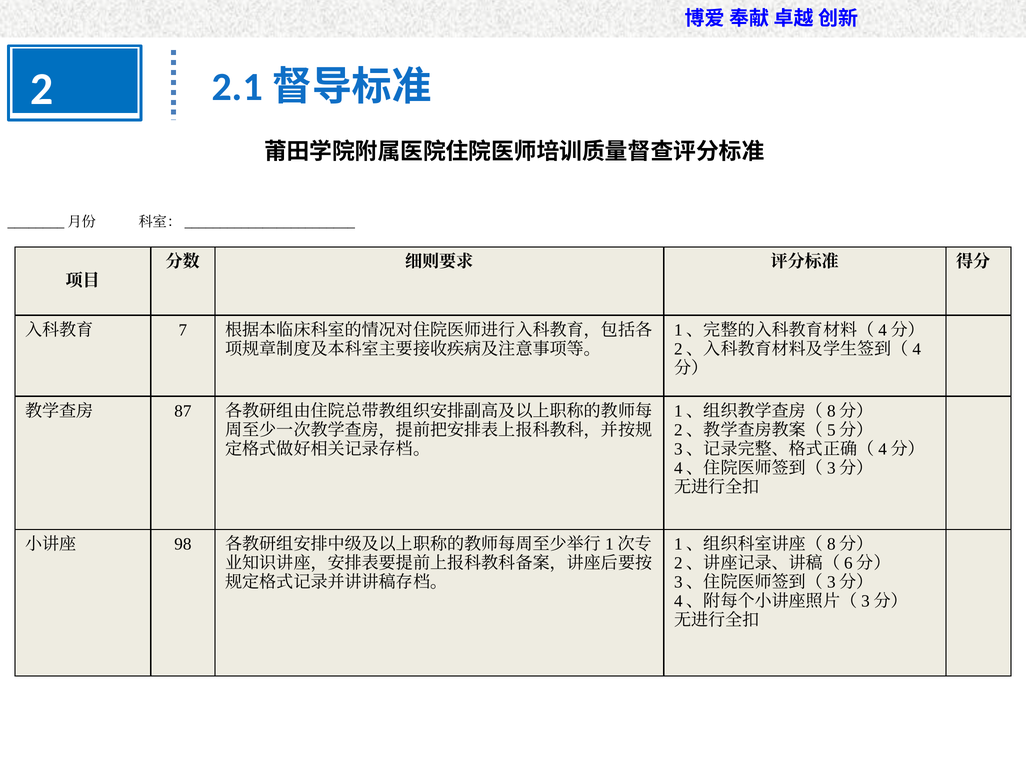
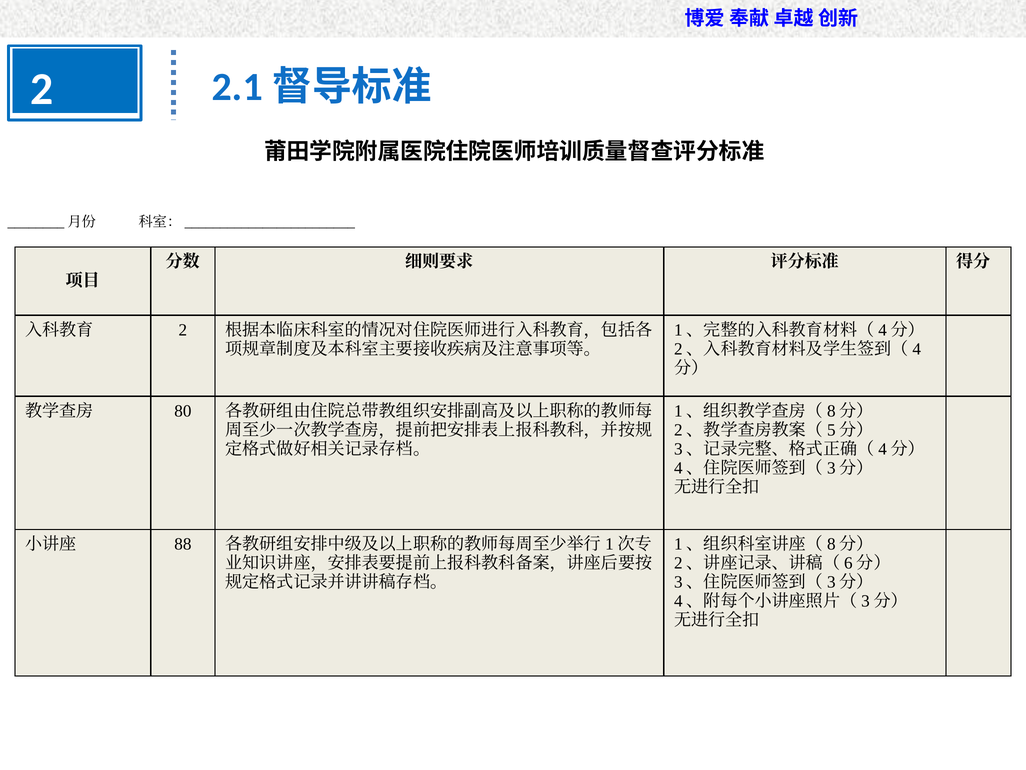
7 at (183, 330): 7 -> 2
87: 87 -> 80
98: 98 -> 88
